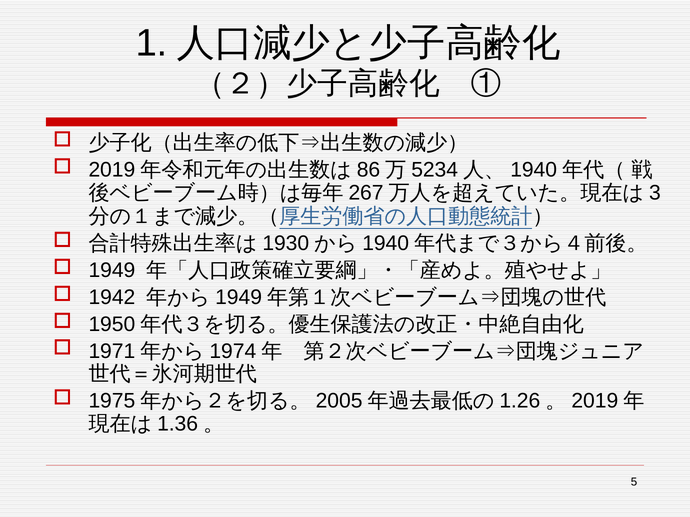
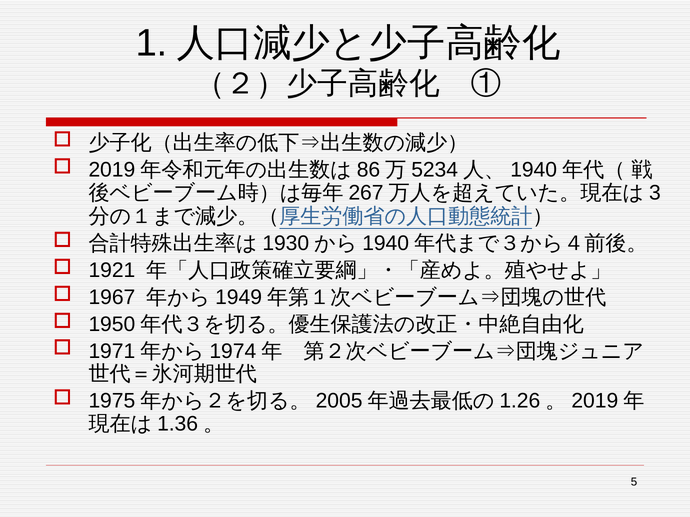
1949: 1949 -> 1921
1942: 1942 -> 1967
